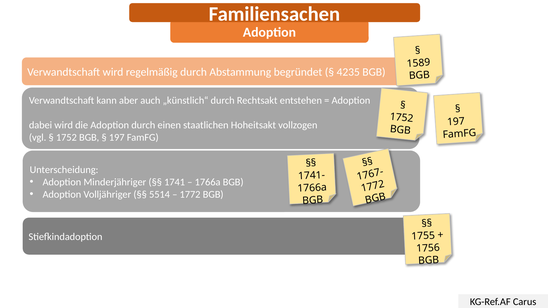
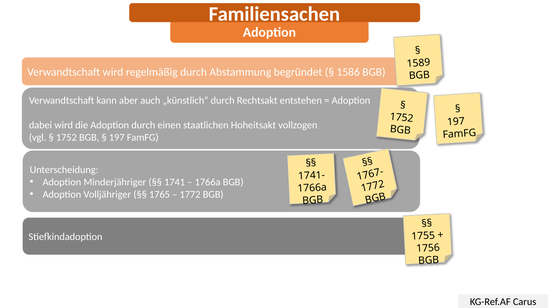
4235: 4235 -> 1586
5514: 5514 -> 1765
